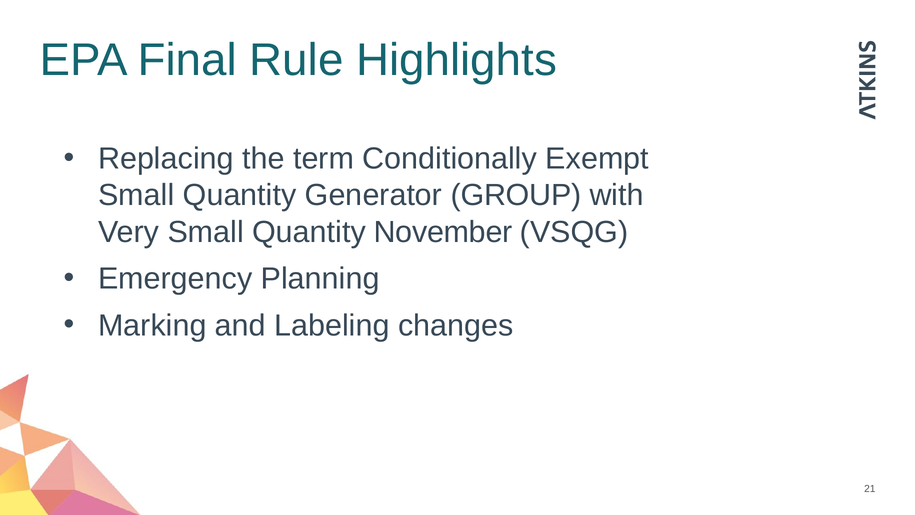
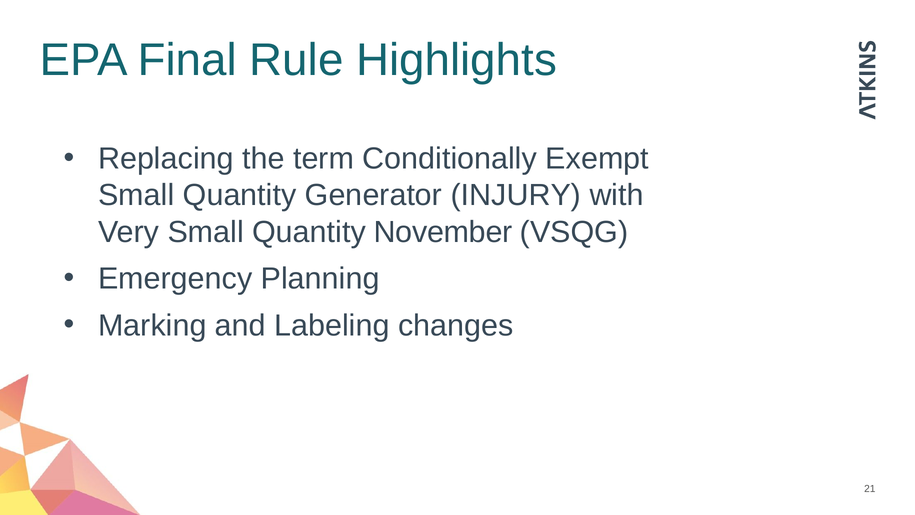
GROUP: GROUP -> INJURY
